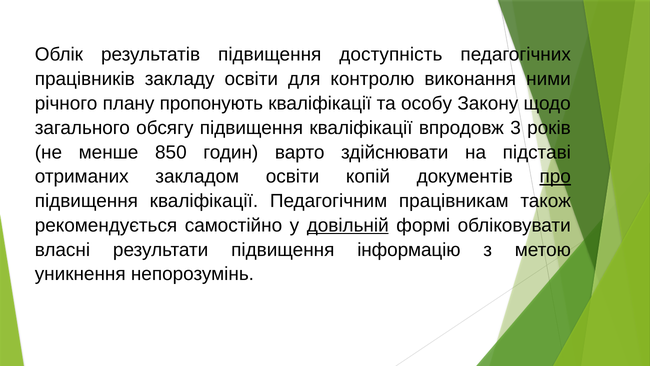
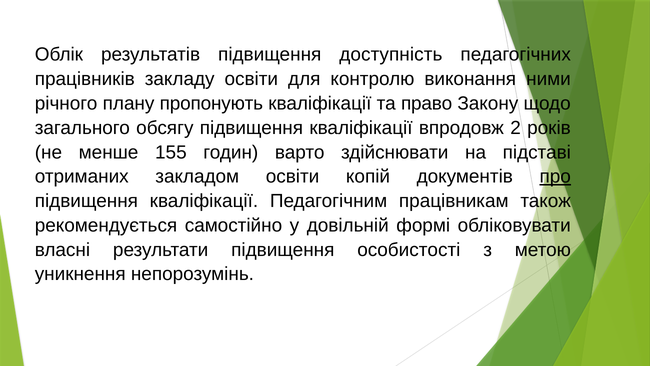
особу: особу -> право
3: 3 -> 2
850: 850 -> 155
довільній underline: present -> none
інформацію: інформацію -> особистості
